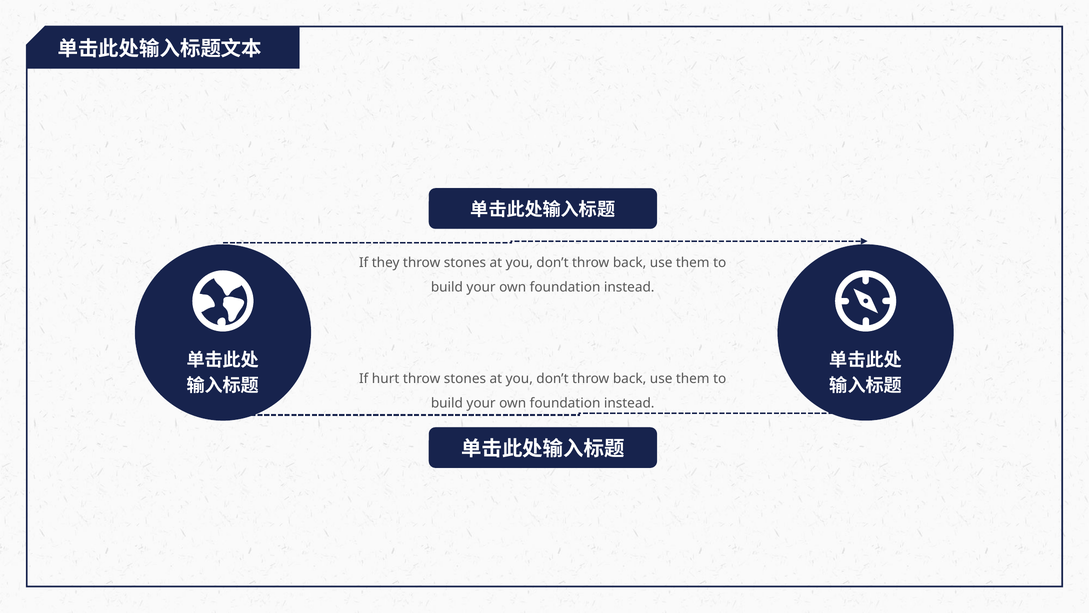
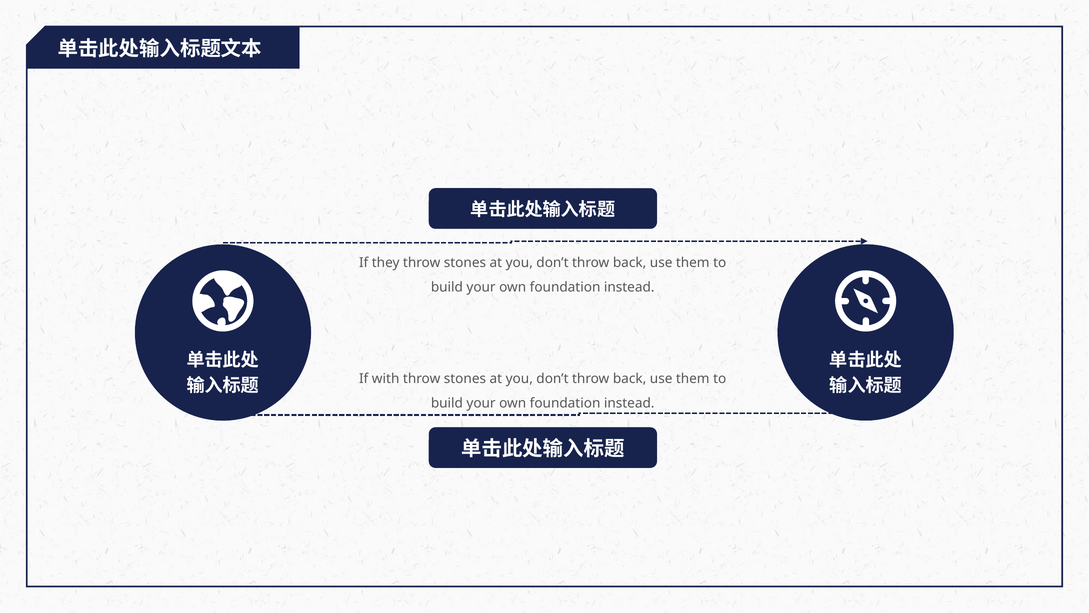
hurt: hurt -> with
